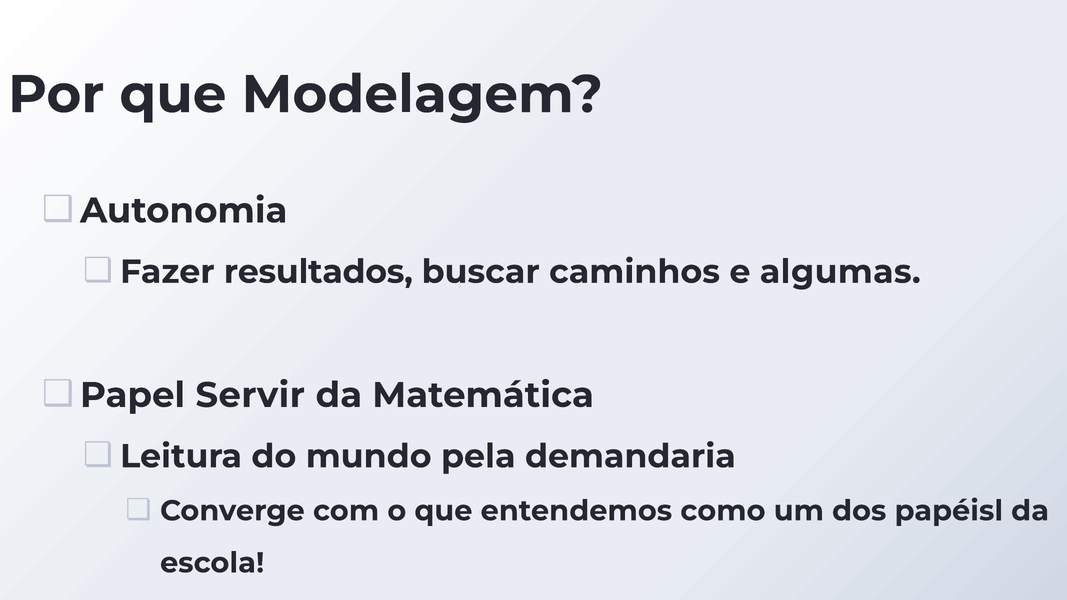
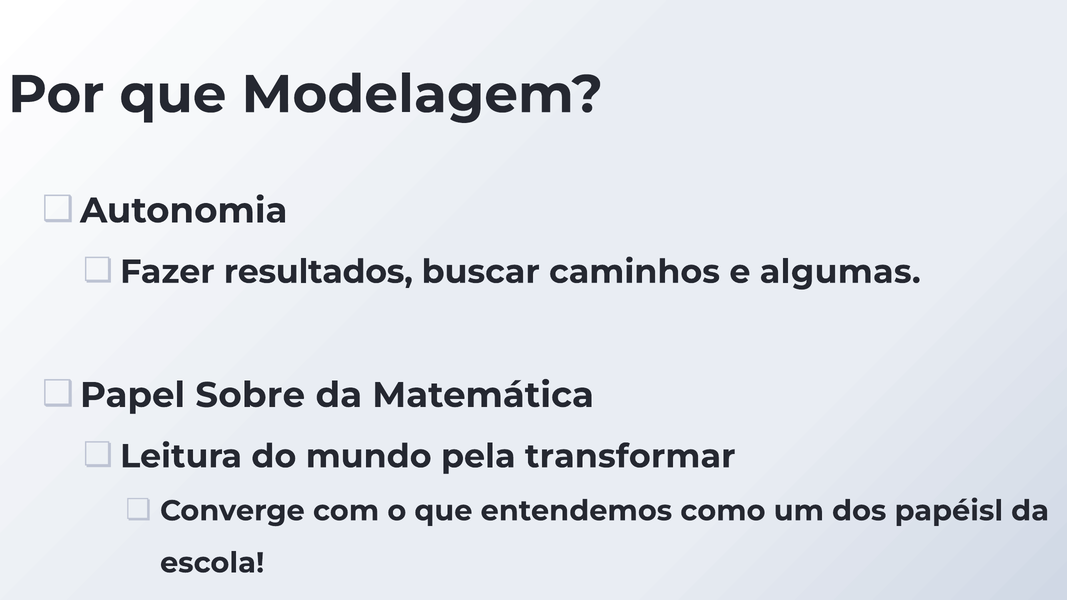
Servir: Servir -> Sobre
demandaria: demandaria -> transformar
